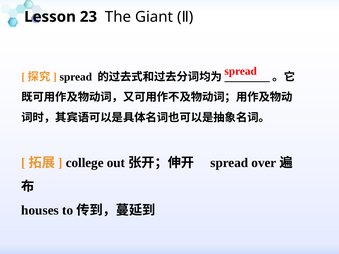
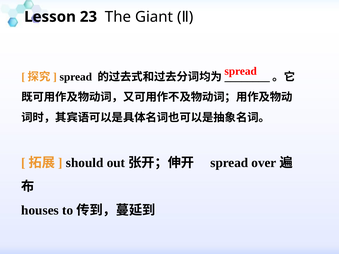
college: college -> should
